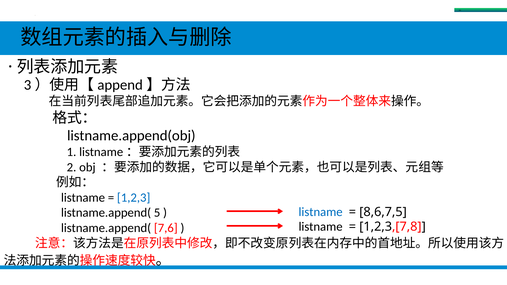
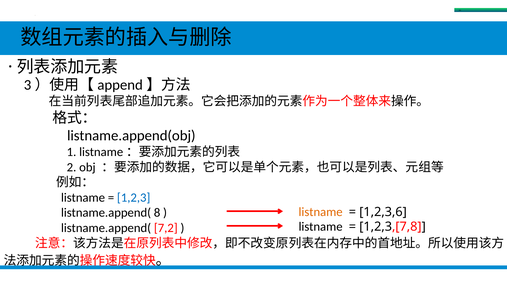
listname at (321, 212) colour: blue -> orange
8,6,7,5: 8,6,7,5 -> 1,2,3,6
5: 5 -> 8
7,6: 7,6 -> 7,2
